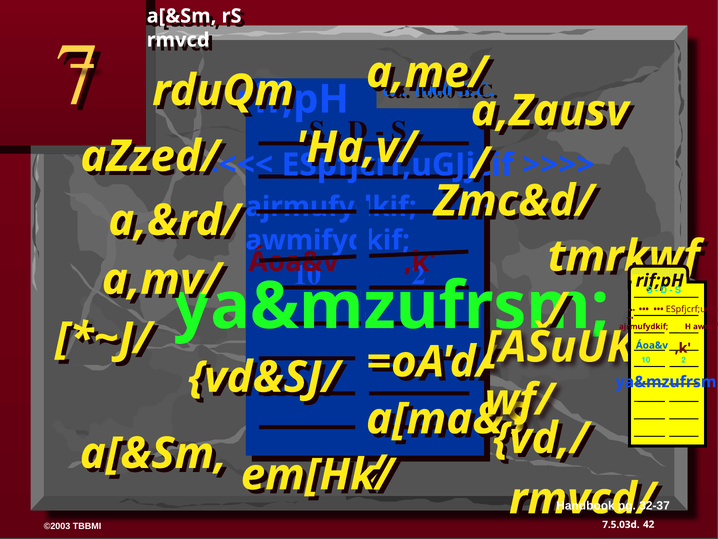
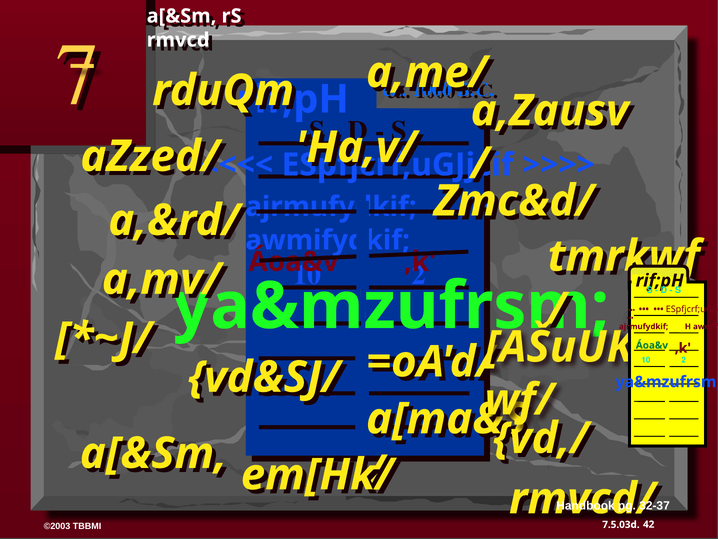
Áoa&v at (652, 345) colour: blue -> green
